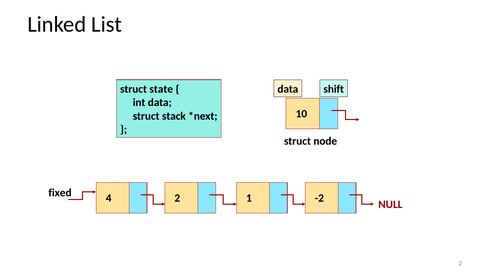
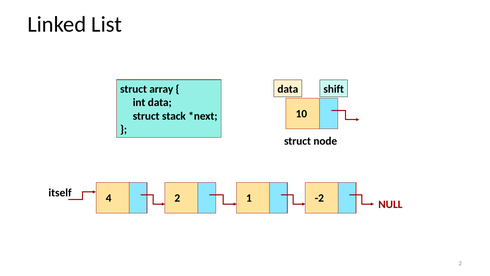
state: state -> array
fixed: fixed -> itself
